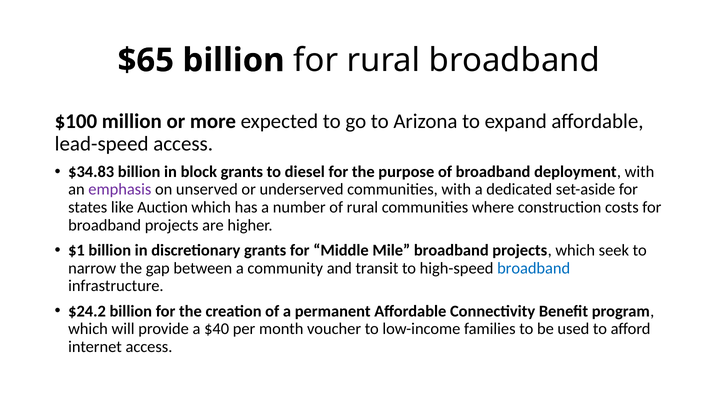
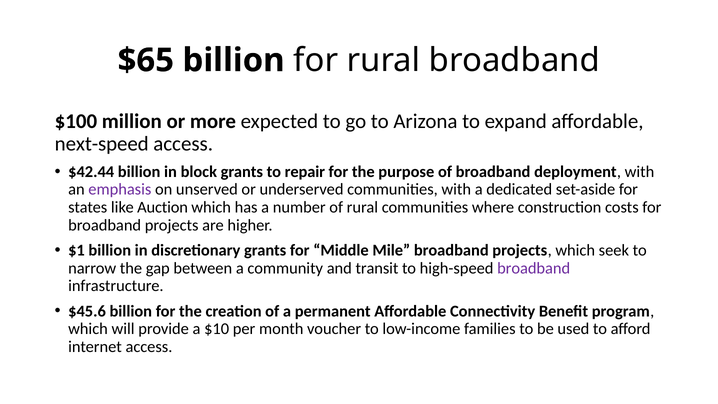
lead-speed: lead-speed -> next-speed
$34.83: $34.83 -> $42.44
diesel: diesel -> repair
broadband at (534, 268) colour: blue -> purple
$24.2: $24.2 -> $45.6
$40: $40 -> $10
